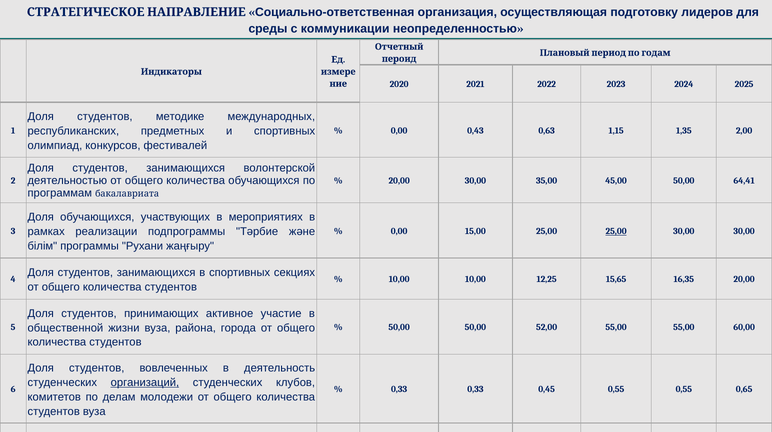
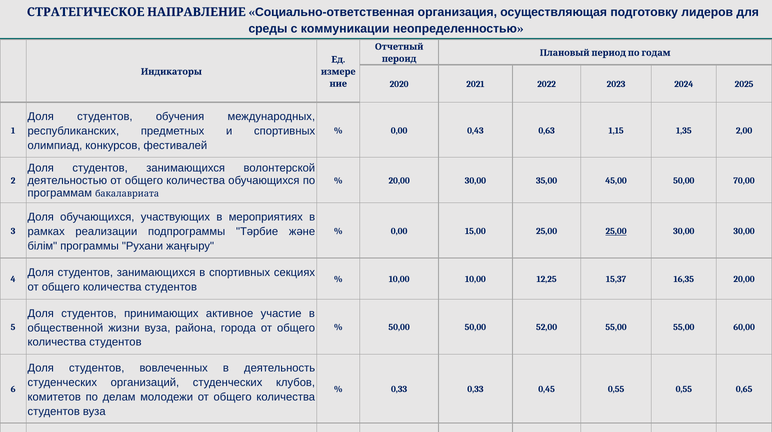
методике: методике -> обучения
64,41: 64,41 -> 70,00
15,65: 15,65 -> 15,37
организаций underline: present -> none
